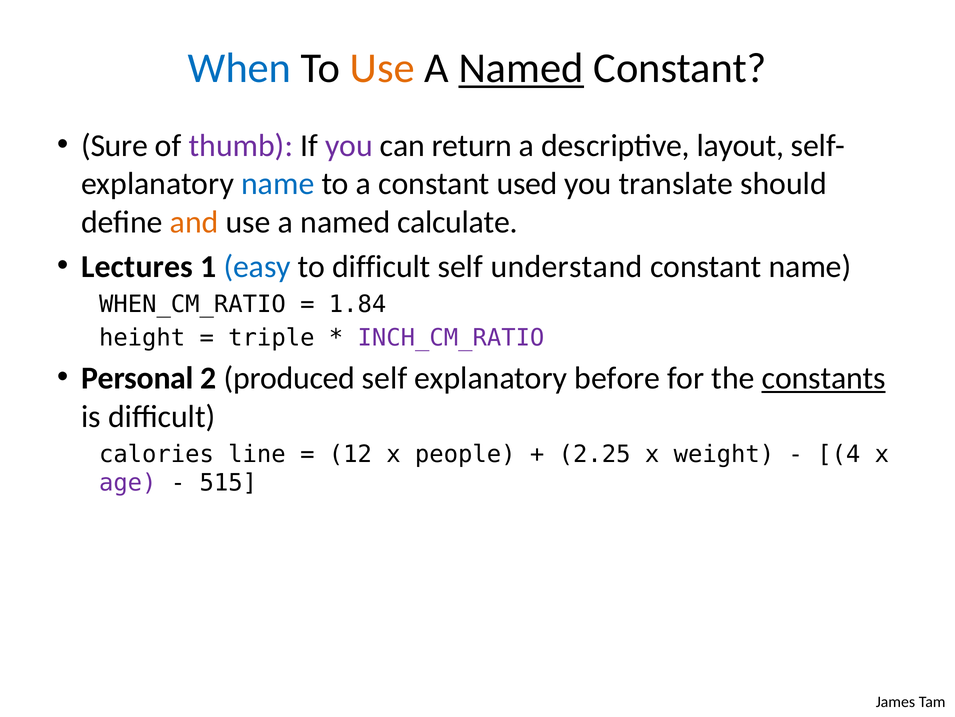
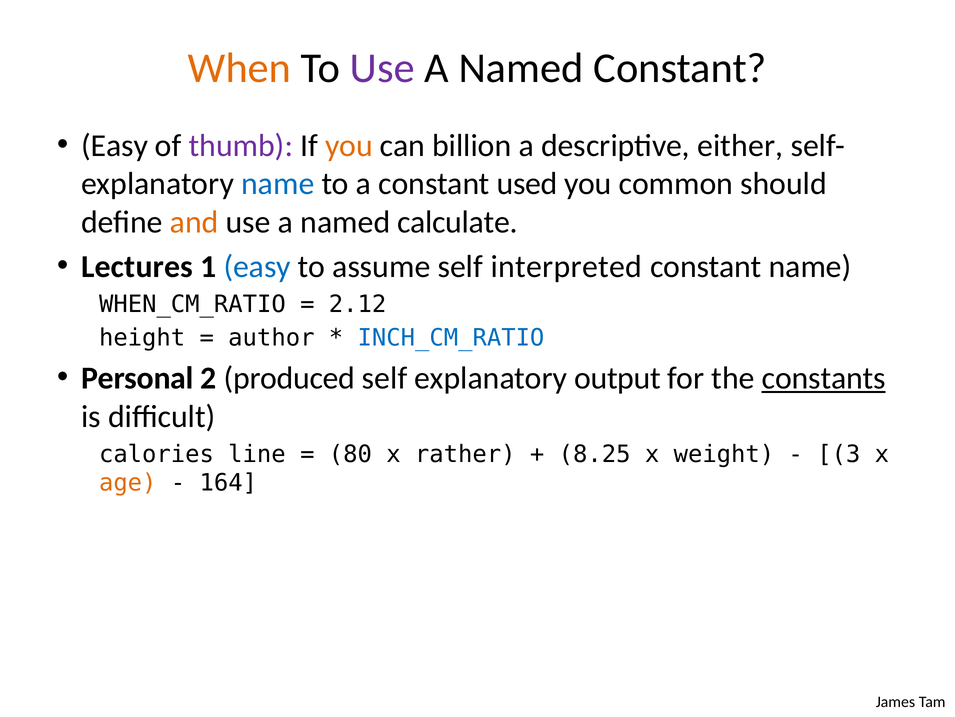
When colour: blue -> orange
Use at (382, 68) colour: orange -> purple
Named at (521, 68) underline: present -> none
Sure at (115, 145): Sure -> Easy
you at (349, 145) colour: purple -> orange
return: return -> billion
layout: layout -> either
translate: translate -> common
to difficult: difficult -> assume
understand: understand -> interpreted
1.84: 1.84 -> 2.12
triple: triple -> author
INCH_CM_RATIO colour: purple -> blue
before: before -> output
12: 12 -> 80
people: people -> rather
2.25: 2.25 -> 8.25
4: 4 -> 3
age colour: purple -> orange
515: 515 -> 164
